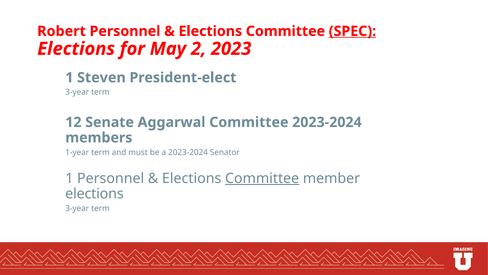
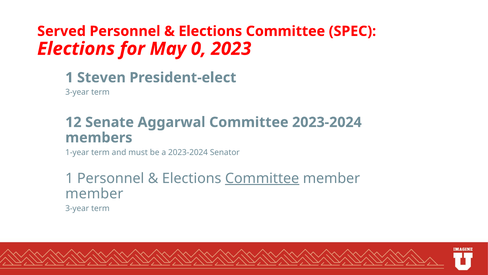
Robert: Robert -> Served
SPEC underline: present -> none
2: 2 -> 0
elections at (94, 193): elections -> member
